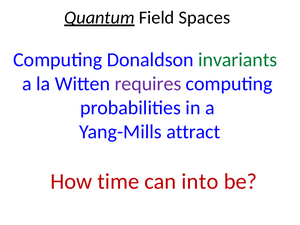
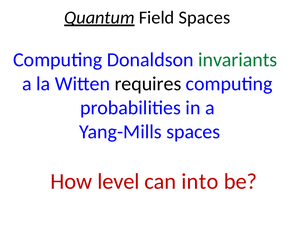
requires colour: purple -> black
Yang-Mills attract: attract -> spaces
time: time -> level
